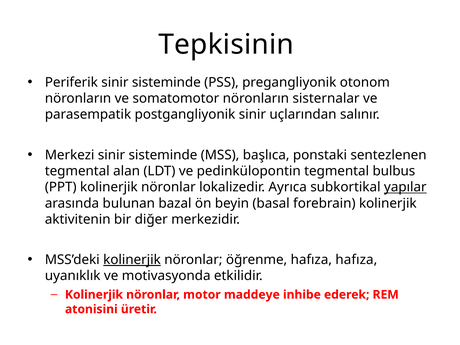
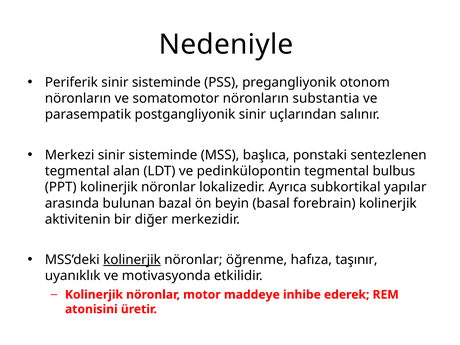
Tepkisinin: Tepkisinin -> Nedeniyle
sisternalar: sisternalar -> substantia
yapılar underline: present -> none
hafıza hafıza: hafıza -> taşınır
